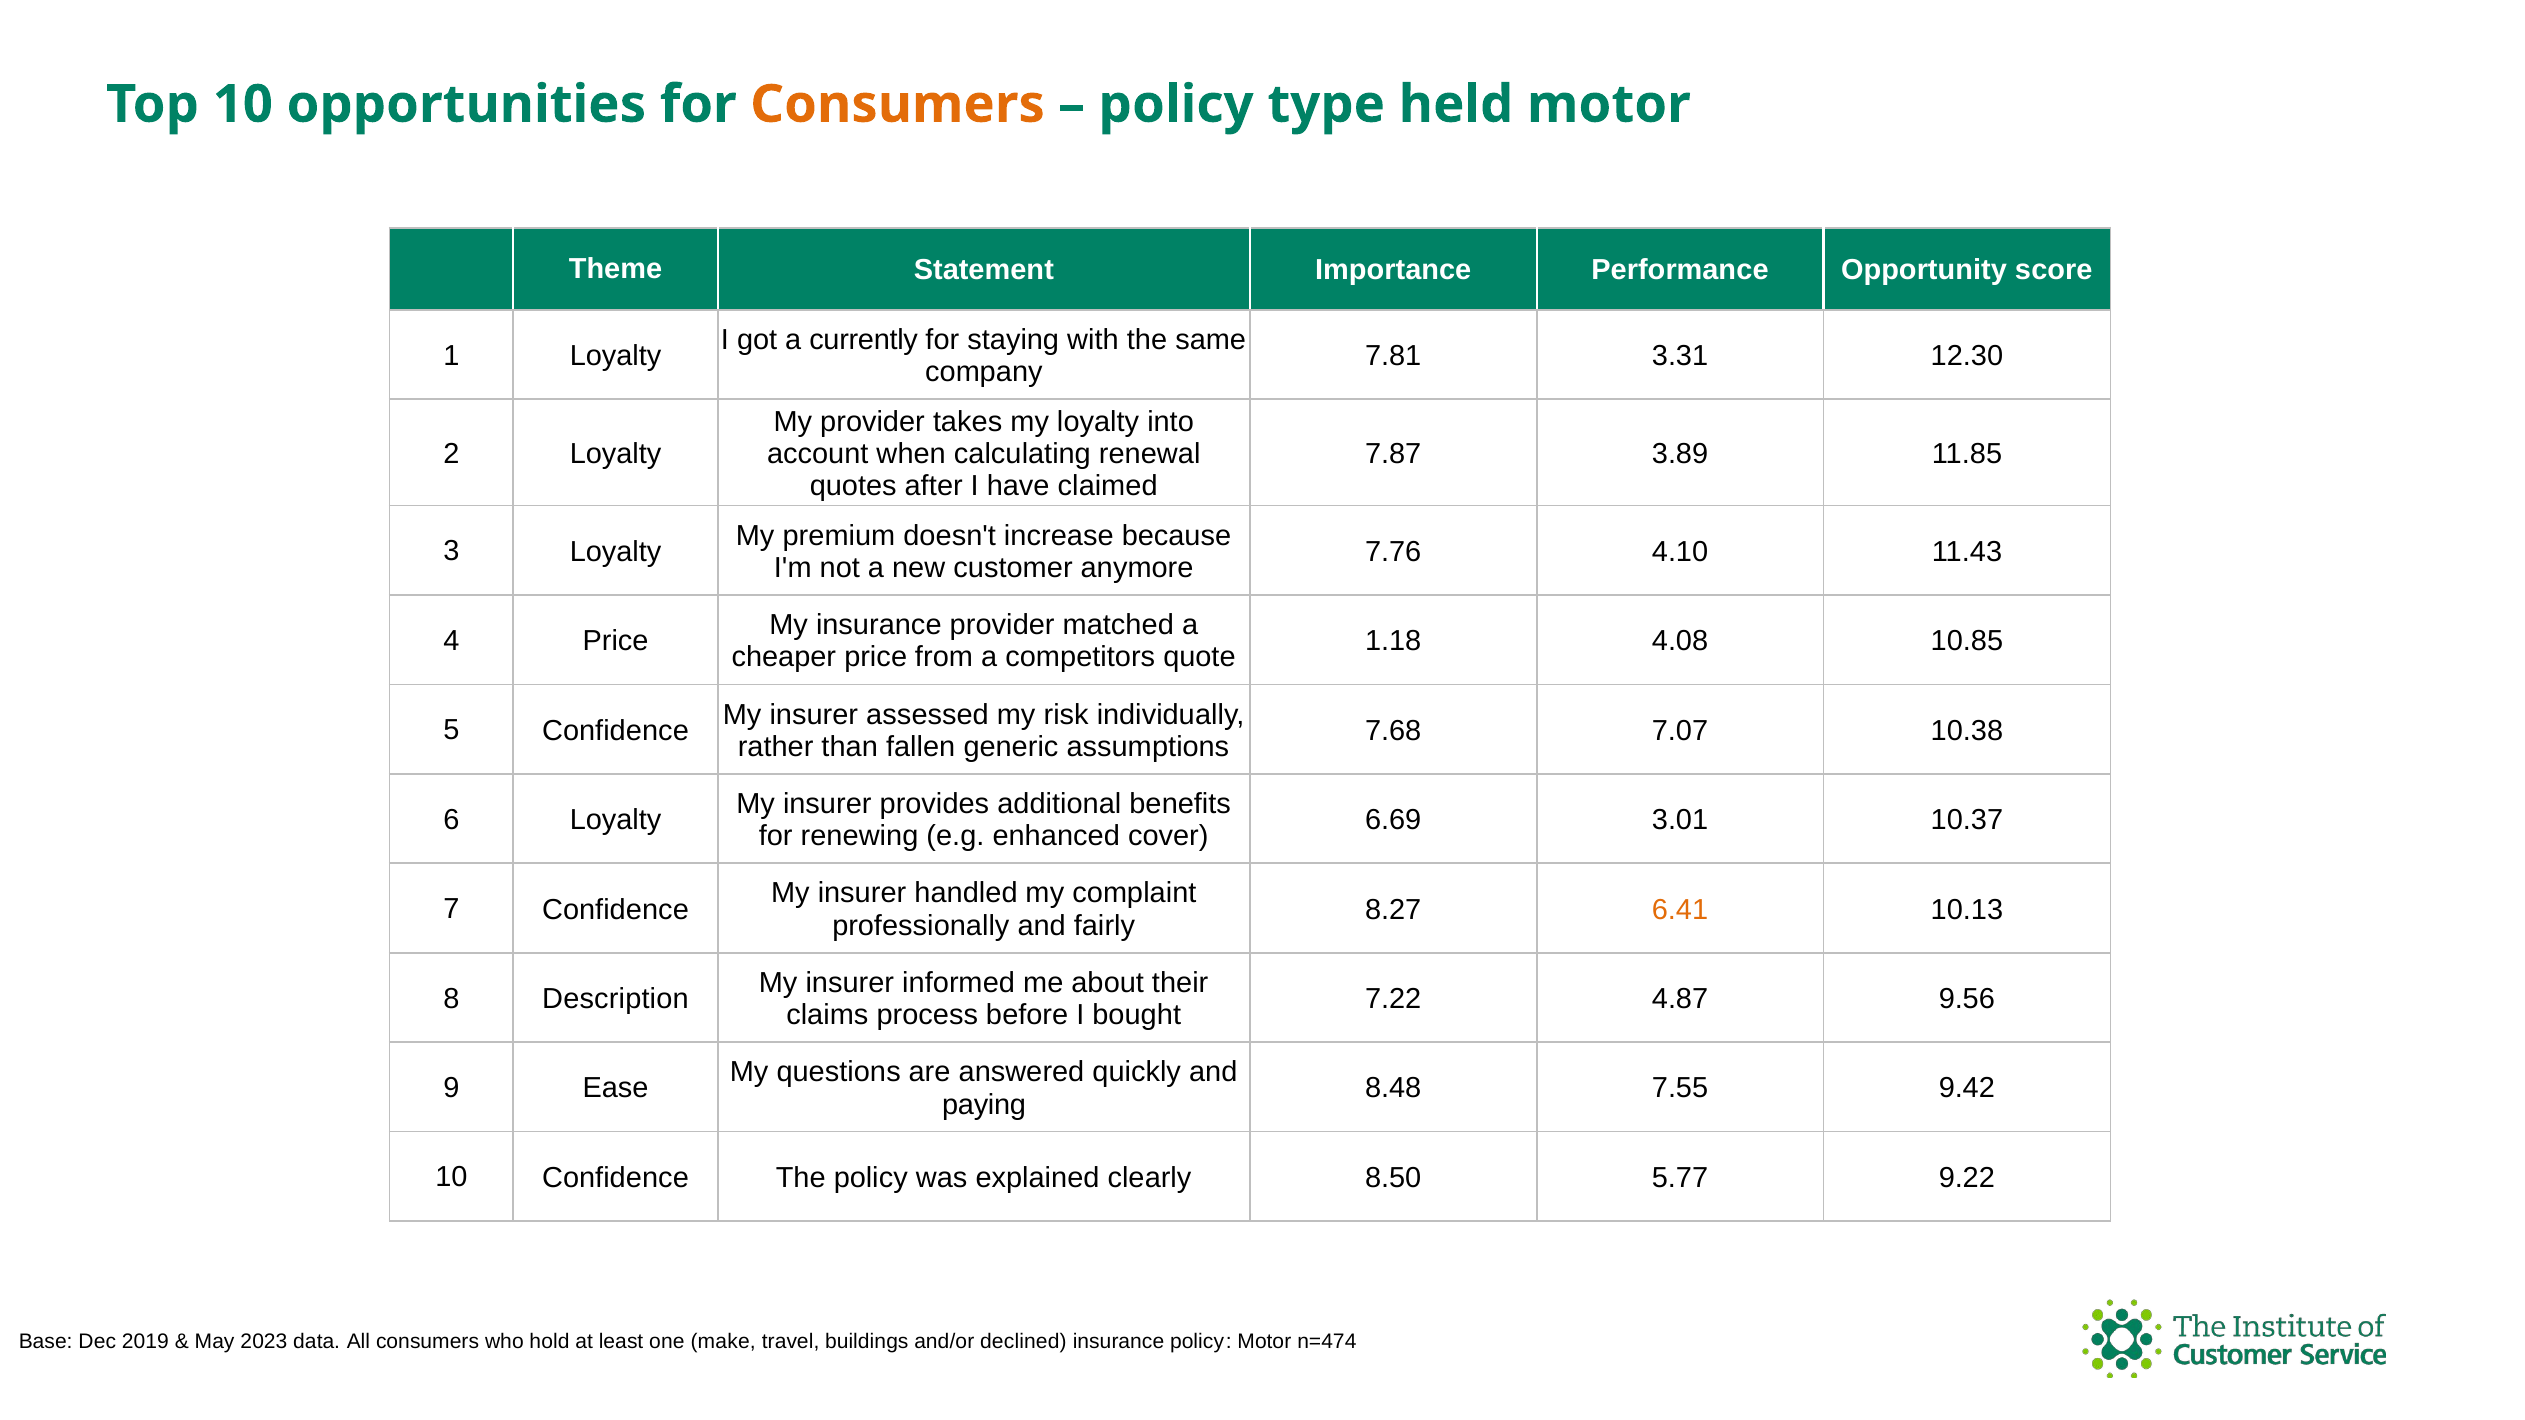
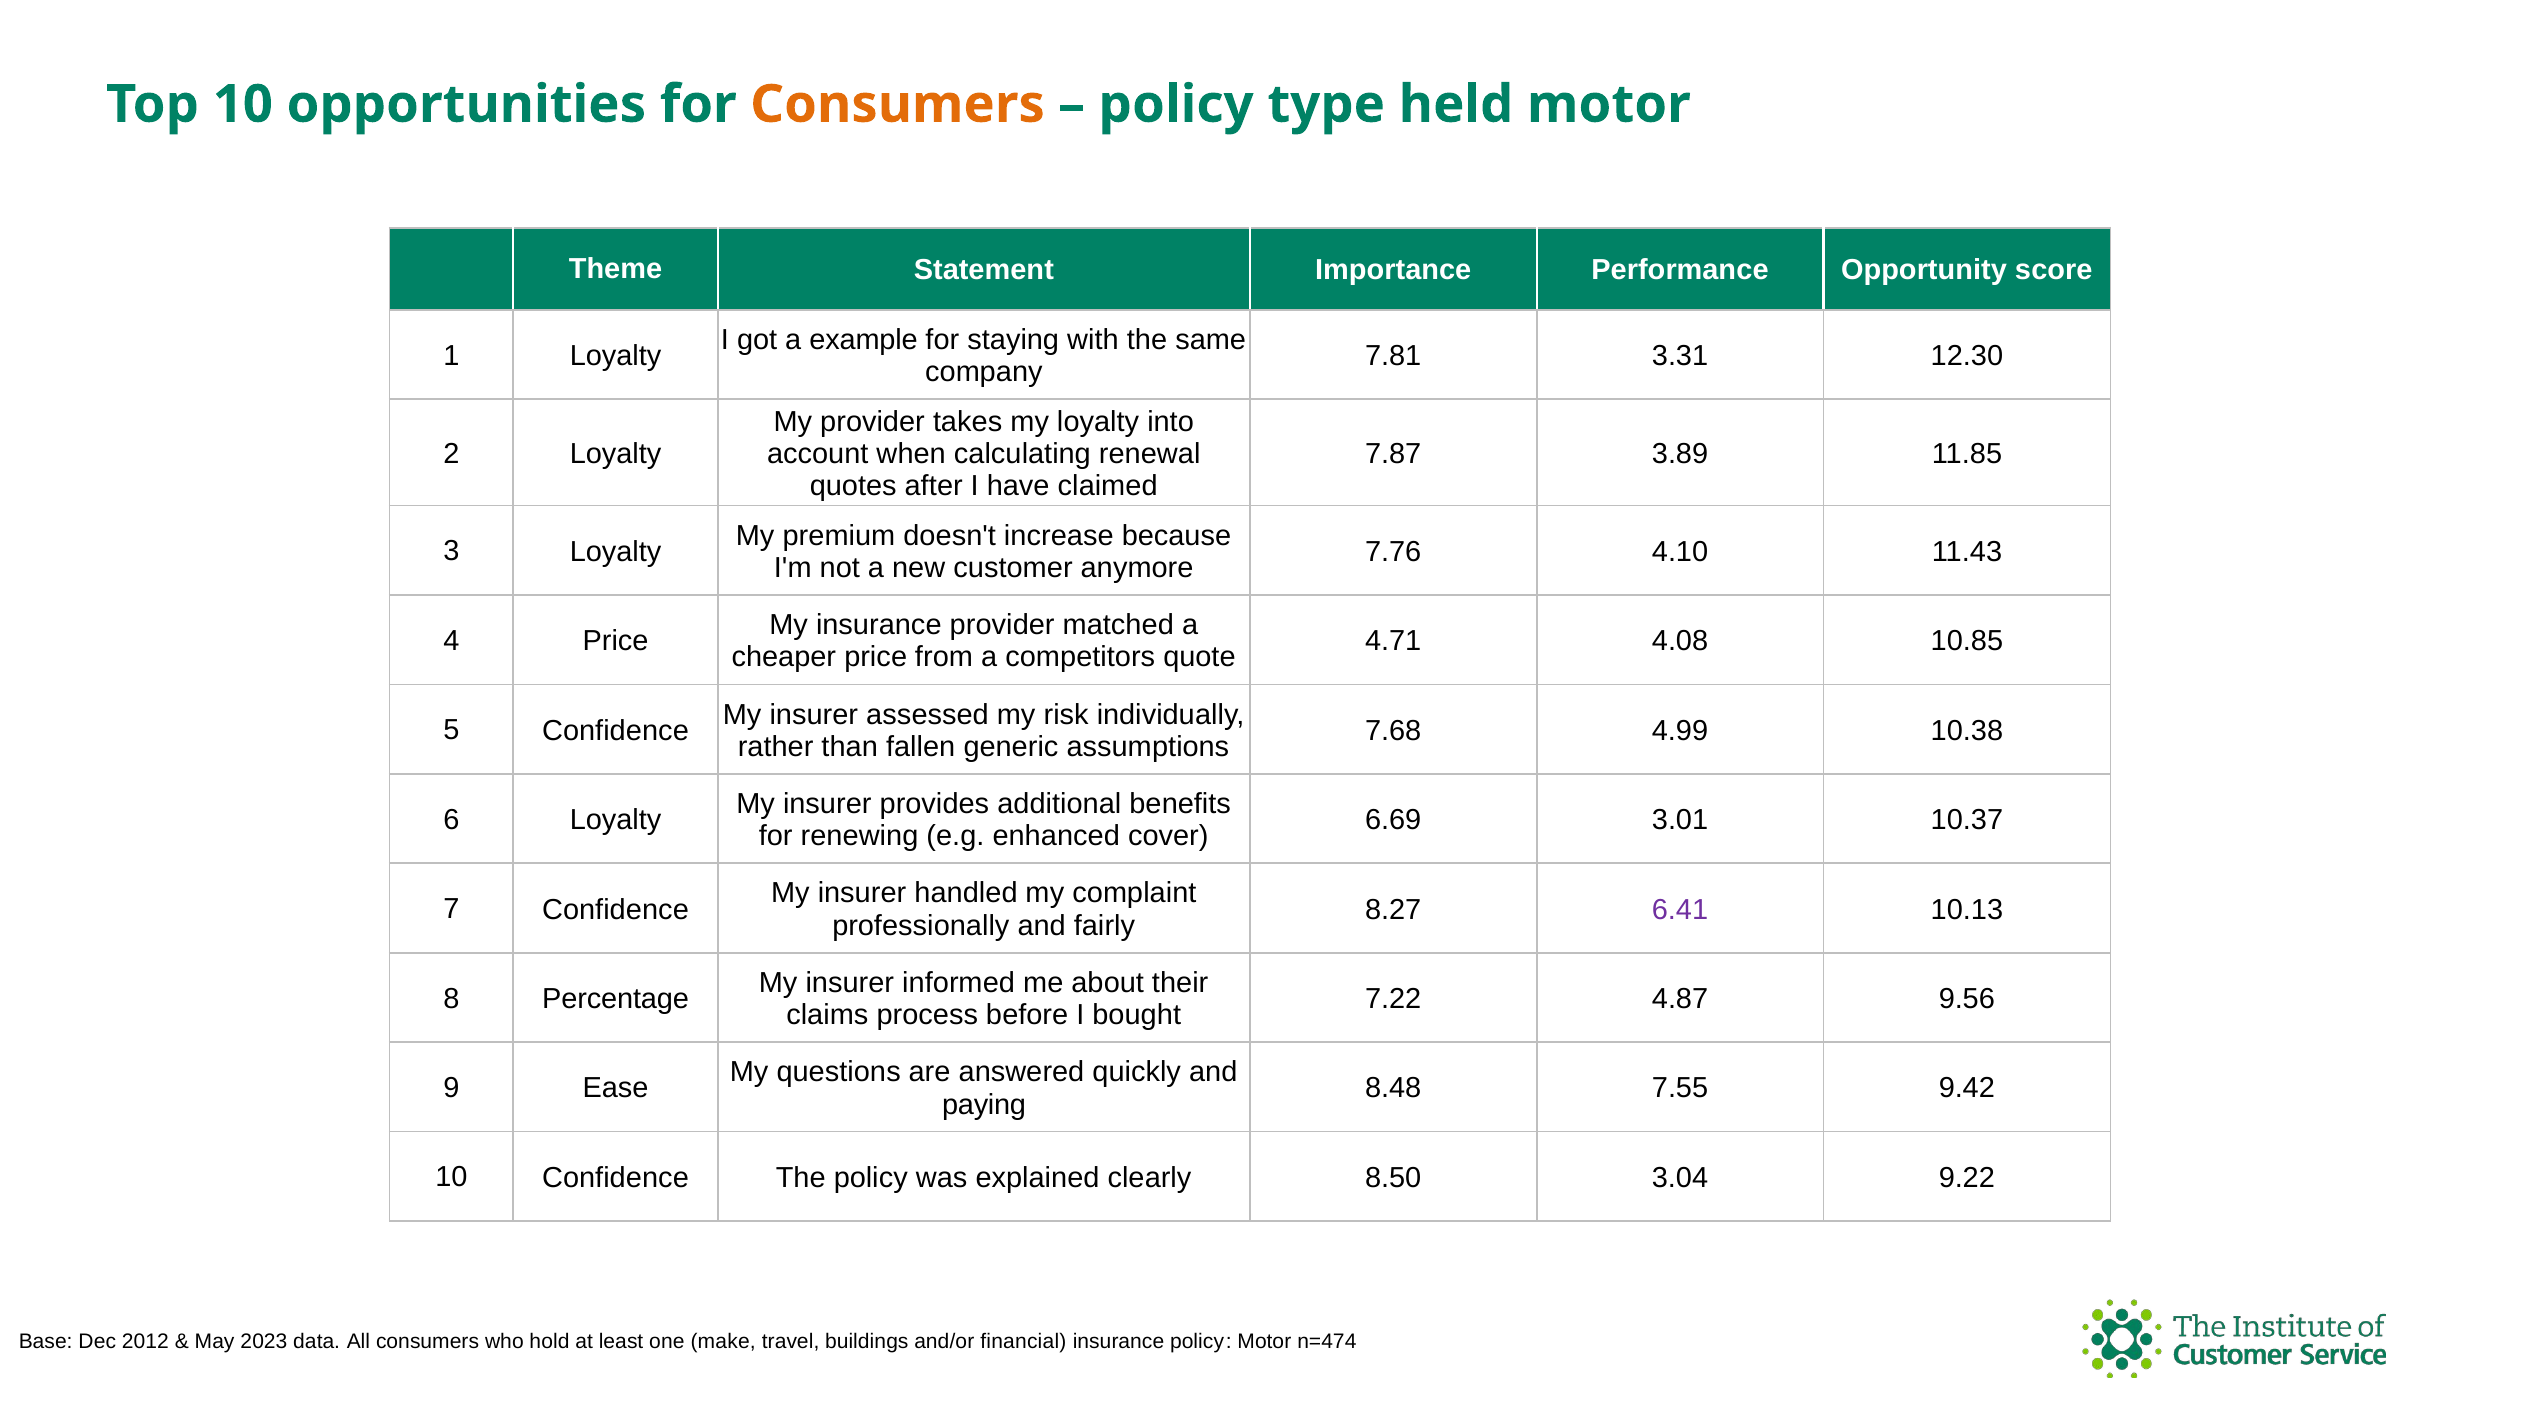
currently: currently -> example
1.18: 1.18 -> 4.71
7.07: 7.07 -> 4.99
6.41 colour: orange -> purple
Description: Description -> Percentage
5.77: 5.77 -> 3.04
2019: 2019 -> 2012
declined: declined -> financial
